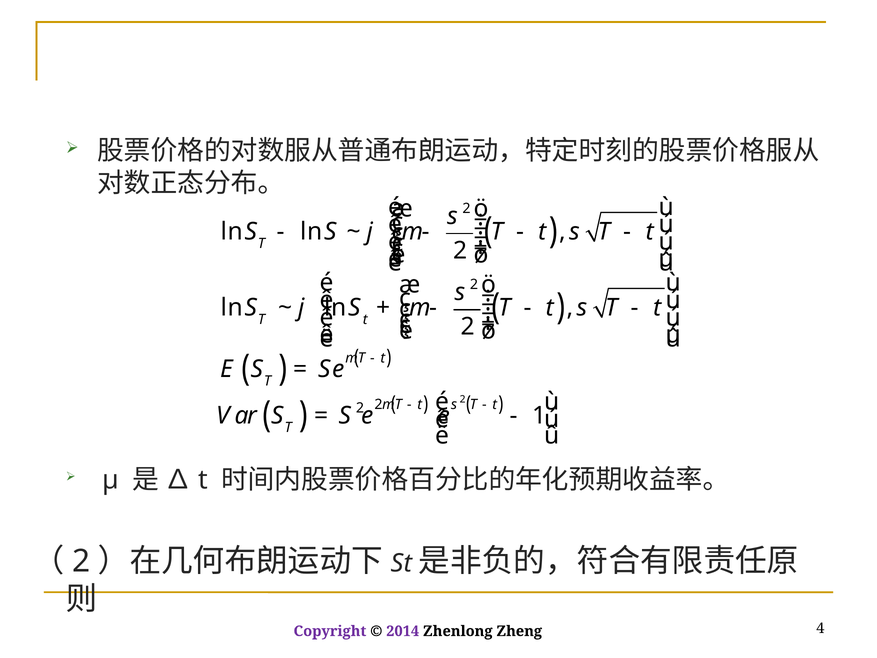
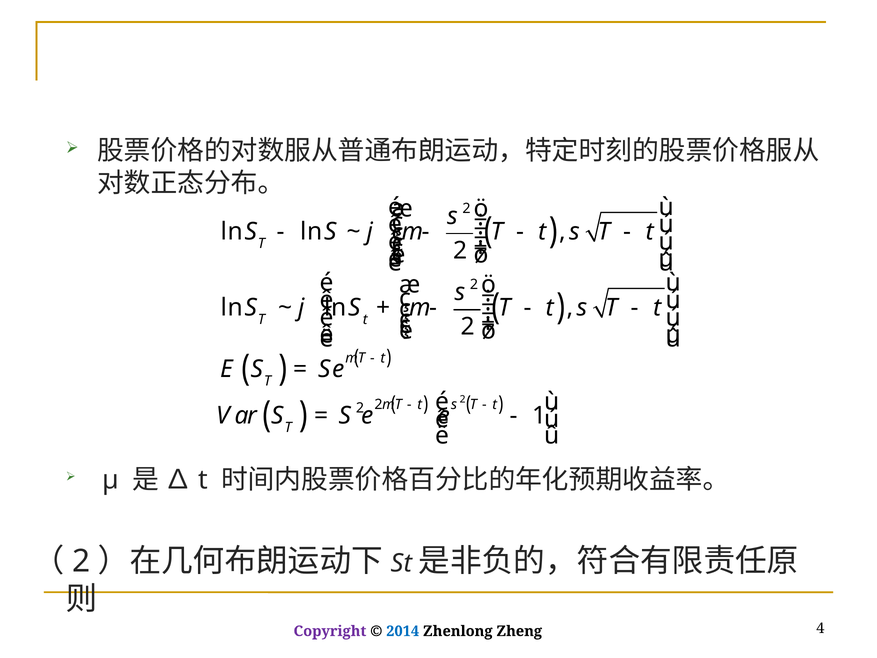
2014 colour: purple -> blue
